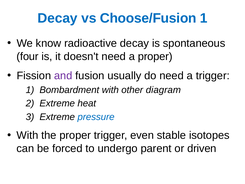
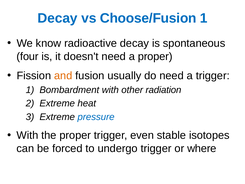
and colour: purple -> orange
diagram: diagram -> radiation
undergo parent: parent -> trigger
driven: driven -> where
